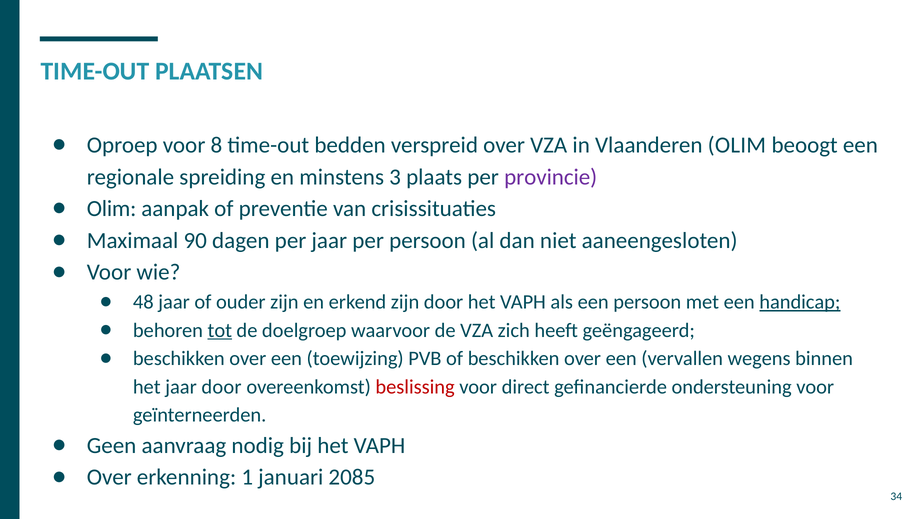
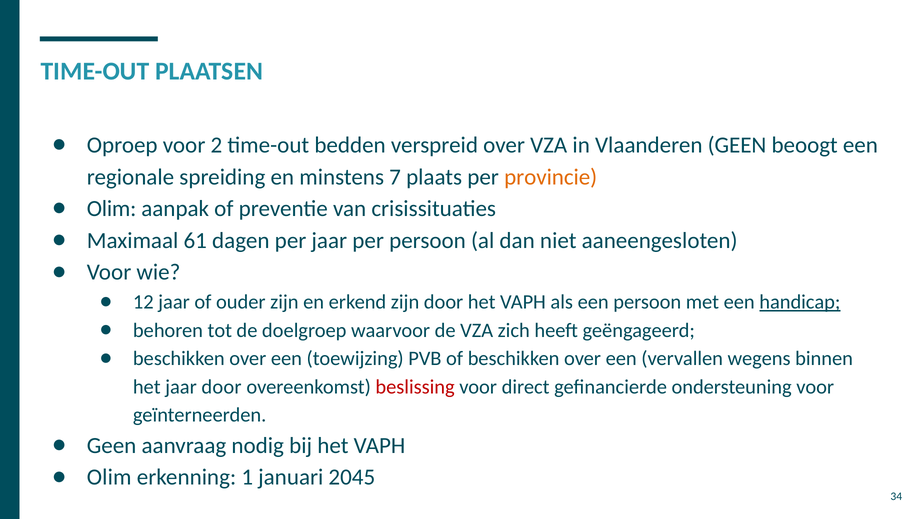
8: 8 -> 2
Vlaanderen OLIM: OLIM -> GEEN
3: 3 -> 7
provincie colour: purple -> orange
90: 90 -> 61
48: 48 -> 12
tot underline: present -> none
Over at (109, 478): Over -> Olim
2085: 2085 -> 2045
